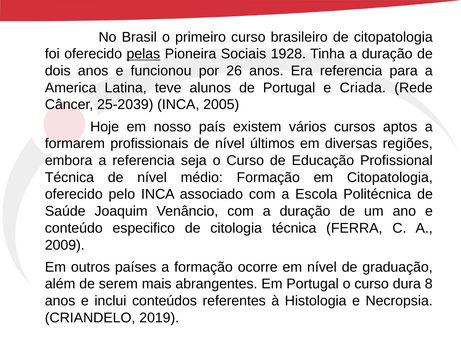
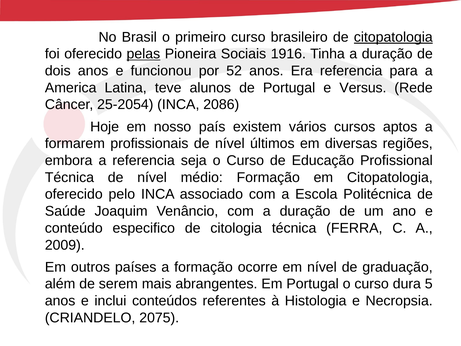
citopatologia at (393, 37) underline: none -> present
1928: 1928 -> 1916
26: 26 -> 52
Criada: Criada -> Versus
25-2039: 25-2039 -> 25-2054
2005: 2005 -> 2086
8: 8 -> 5
2019: 2019 -> 2075
